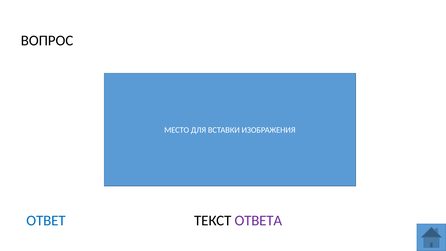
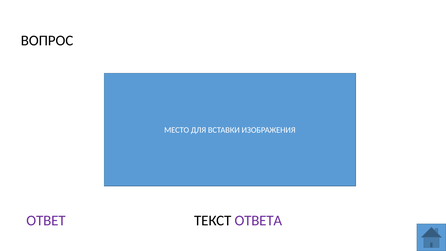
ОТВЕТ colour: blue -> purple
